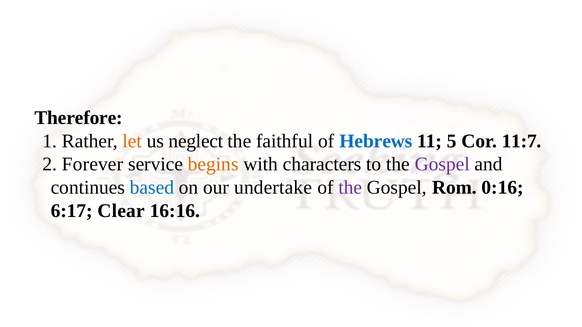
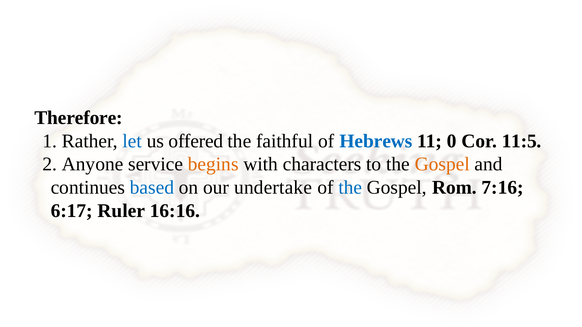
let colour: orange -> blue
neglect: neglect -> offered
5: 5 -> 0
11:7: 11:7 -> 11:5
Forever: Forever -> Anyone
Gospel at (442, 164) colour: purple -> orange
the at (350, 188) colour: purple -> blue
0:16: 0:16 -> 7:16
Clear: Clear -> Ruler
